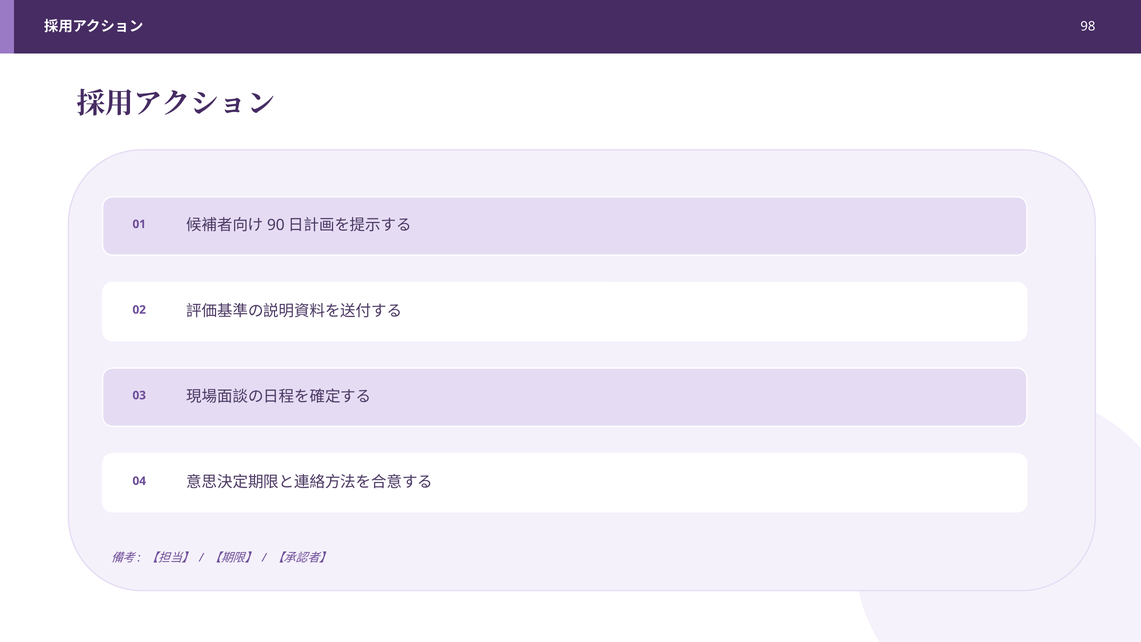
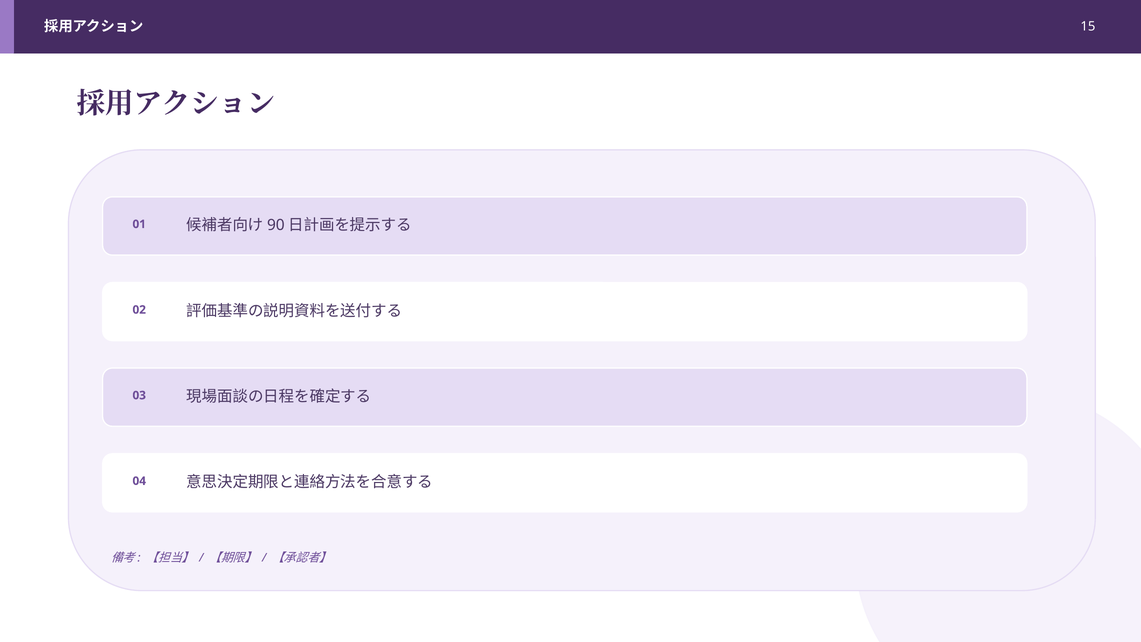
98: 98 -> 15
